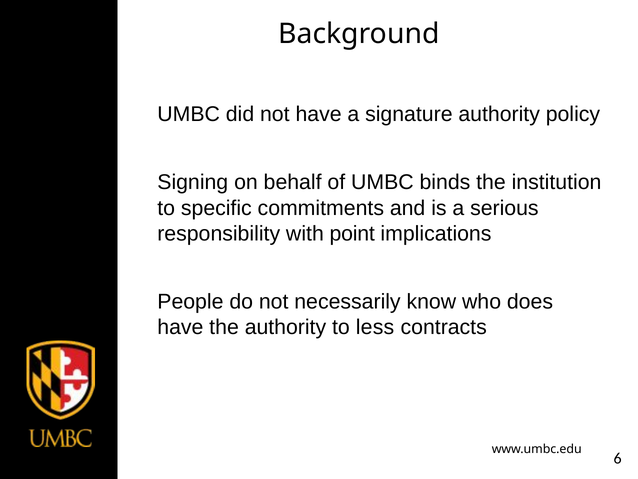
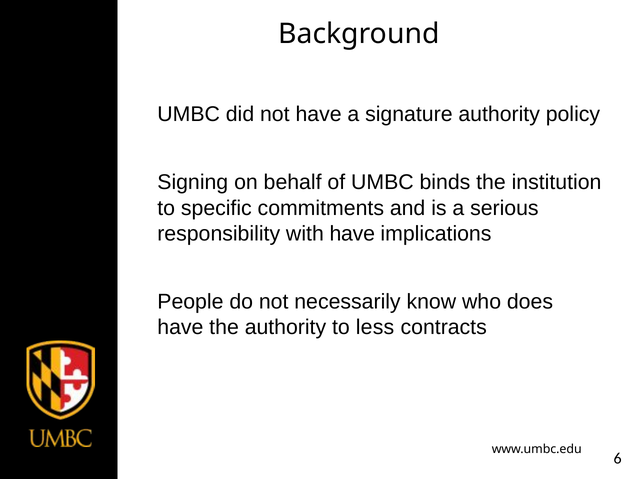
with point: point -> have
